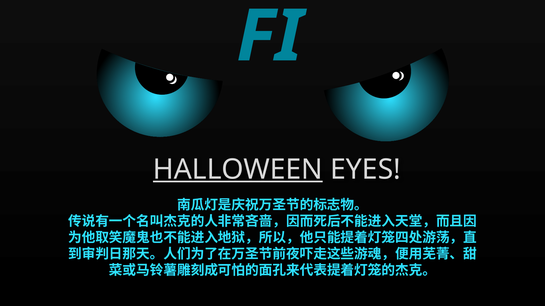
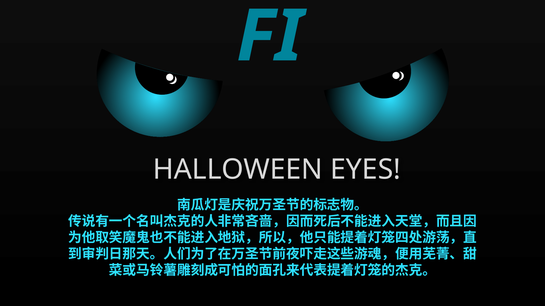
HALLOWEEN underline: present -> none
